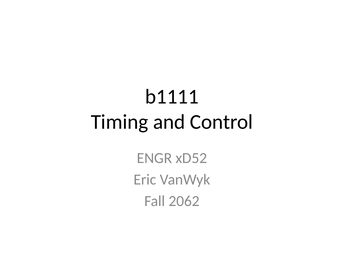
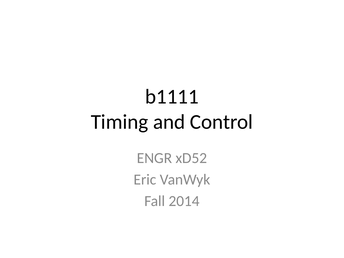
2062: 2062 -> 2014
